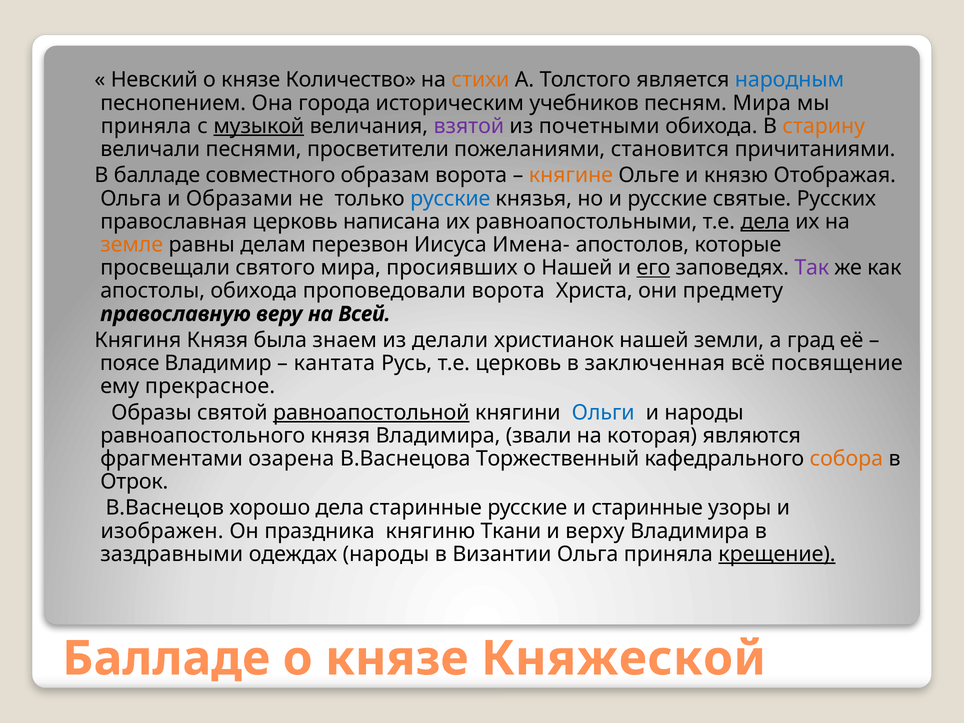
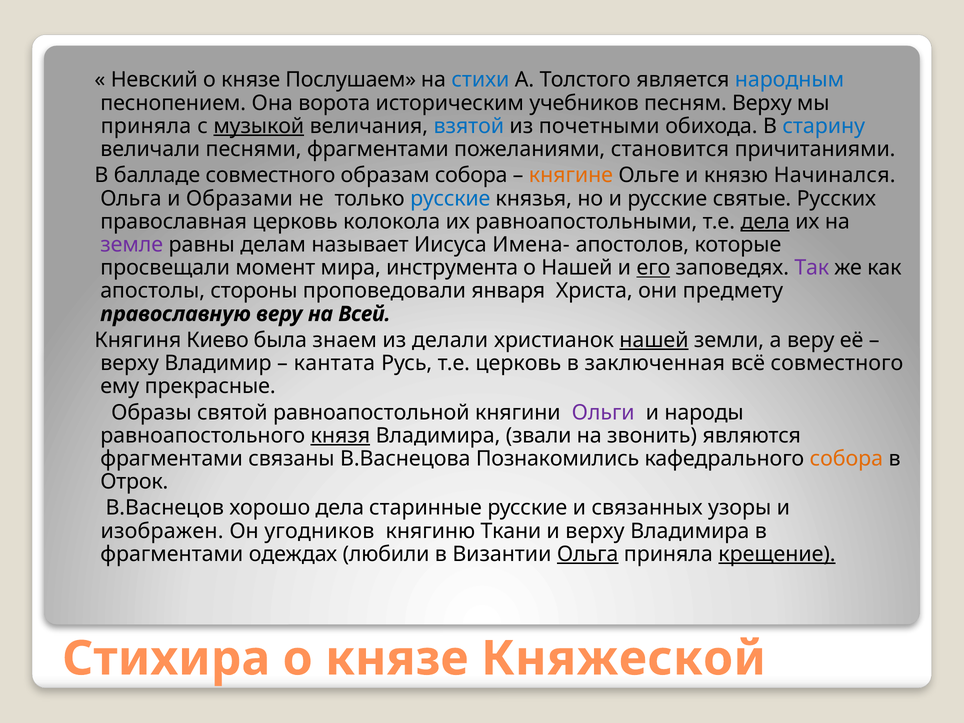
Количество: Количество -> Послушаем
стихи colour: orange -> blue
города: города -> ворота
песням Мира: Мира -> Верху
взятой colour: purple -> blue
старину colour: orange -> blue
песнями просветители: просветители -> фрагментами
образам ворота: ворота -> собора
Отображая: Отображая -> Начинался
написана: написана -> колокола
земле colour: orange -> purple
перезвон: перезвон -> называет
святого: святого -> момент
просиявших: просиявших -> инструмента
апостолы обихода: обихода -> стороны
проповедовали ворота: ворота -> января
Княгиня Князя: Князя -> Киево
нашей at (654, 340) underline: none -> present
а град: град -> веру
поясе at (130, 363): поясе -> верху
всё посвящение: посвящение -> совместного
прекрасное: прекрасное -> прекрасные
равноапостольной underline: present -> none
Ольги colour: blue -> purple
князя at (340, 436) underline: none -> present
которая: которая -> звонить
озарена: озарена -> связаны
Торжественный: Торжественный -> Познакомились
и старинные: старинные -> связанных
праздника: праздника -> угодников
заздравными at (172, 554): заздравными -> фрагментами
одеждах народы: народы -> любили
Ольга at (588, 554) underline: none -> present
Балладе at (166, 659): Балладе -> Стихира
